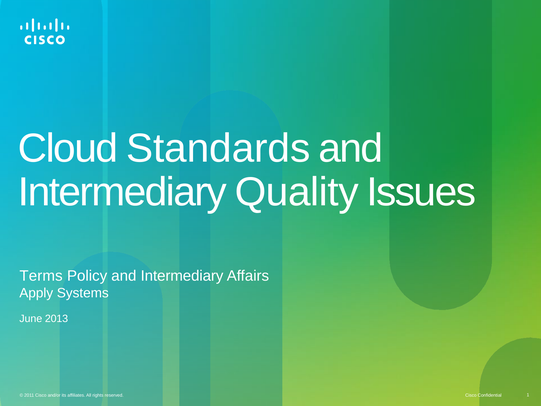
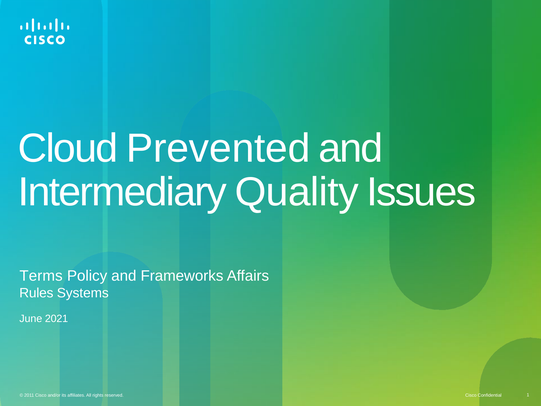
Standards: Standards -> Prevented
Policy and Intermediary: Intermediary -> Frameworks
Apply: Apply -> Rules
2013: 2013 -> 2021
